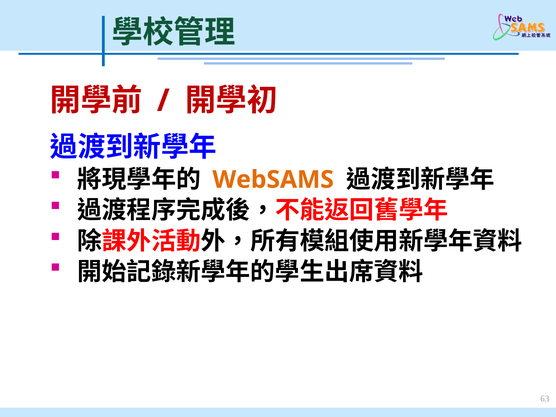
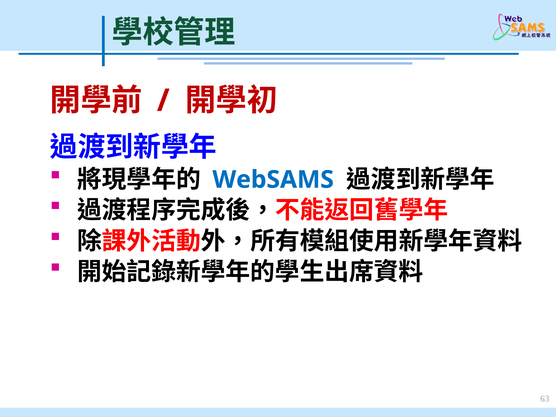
WebSAMS colour: orange -> blue
